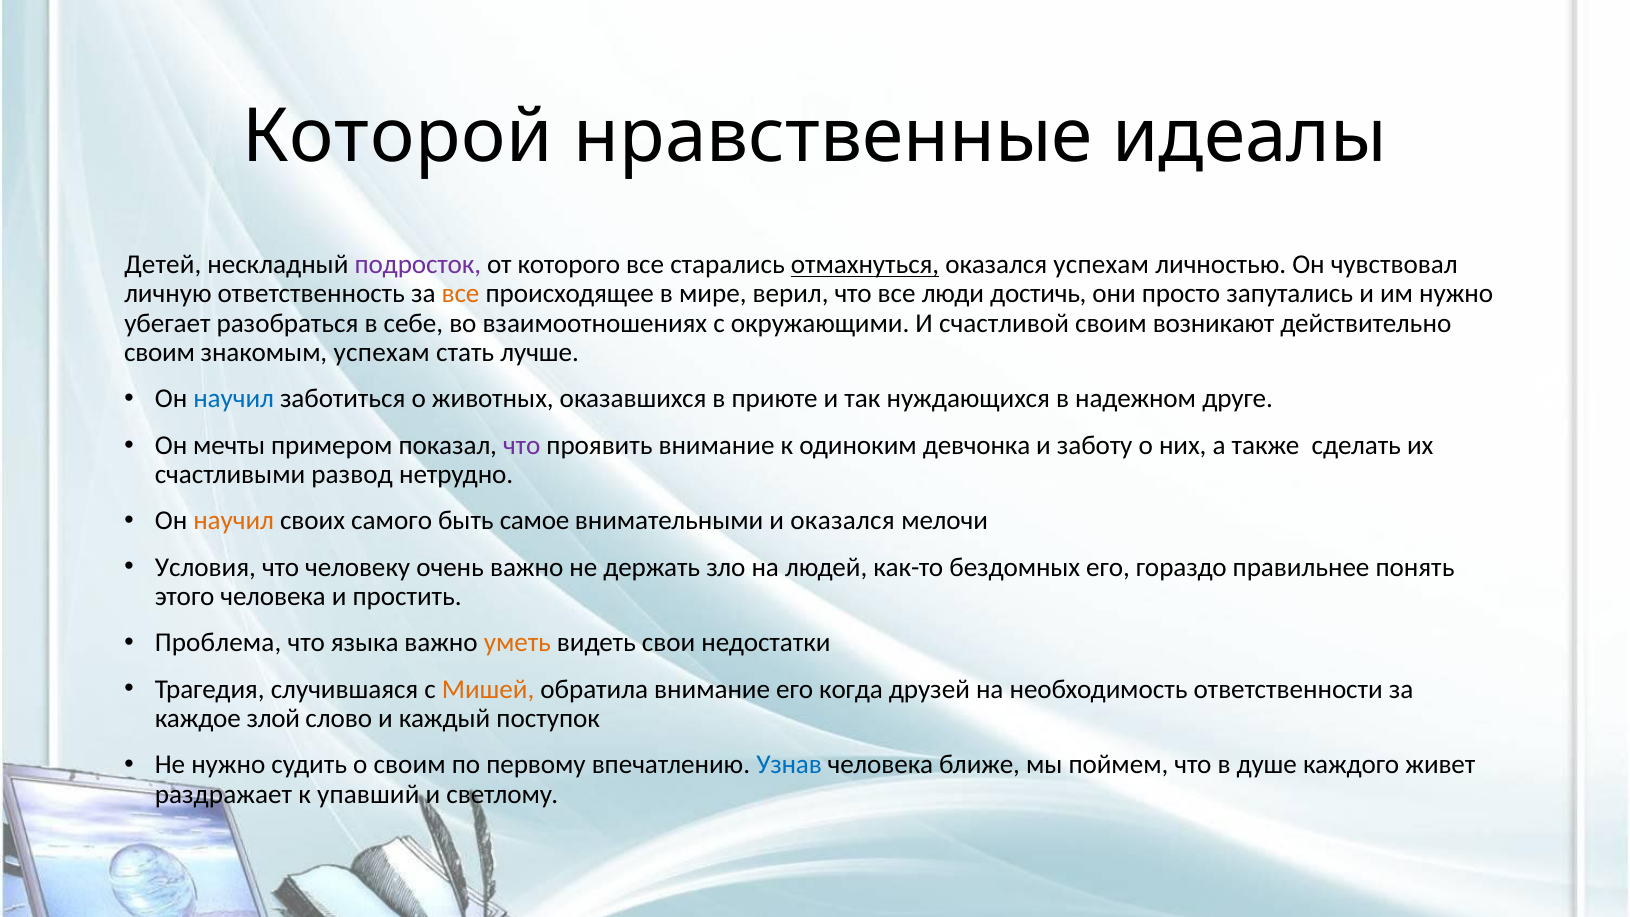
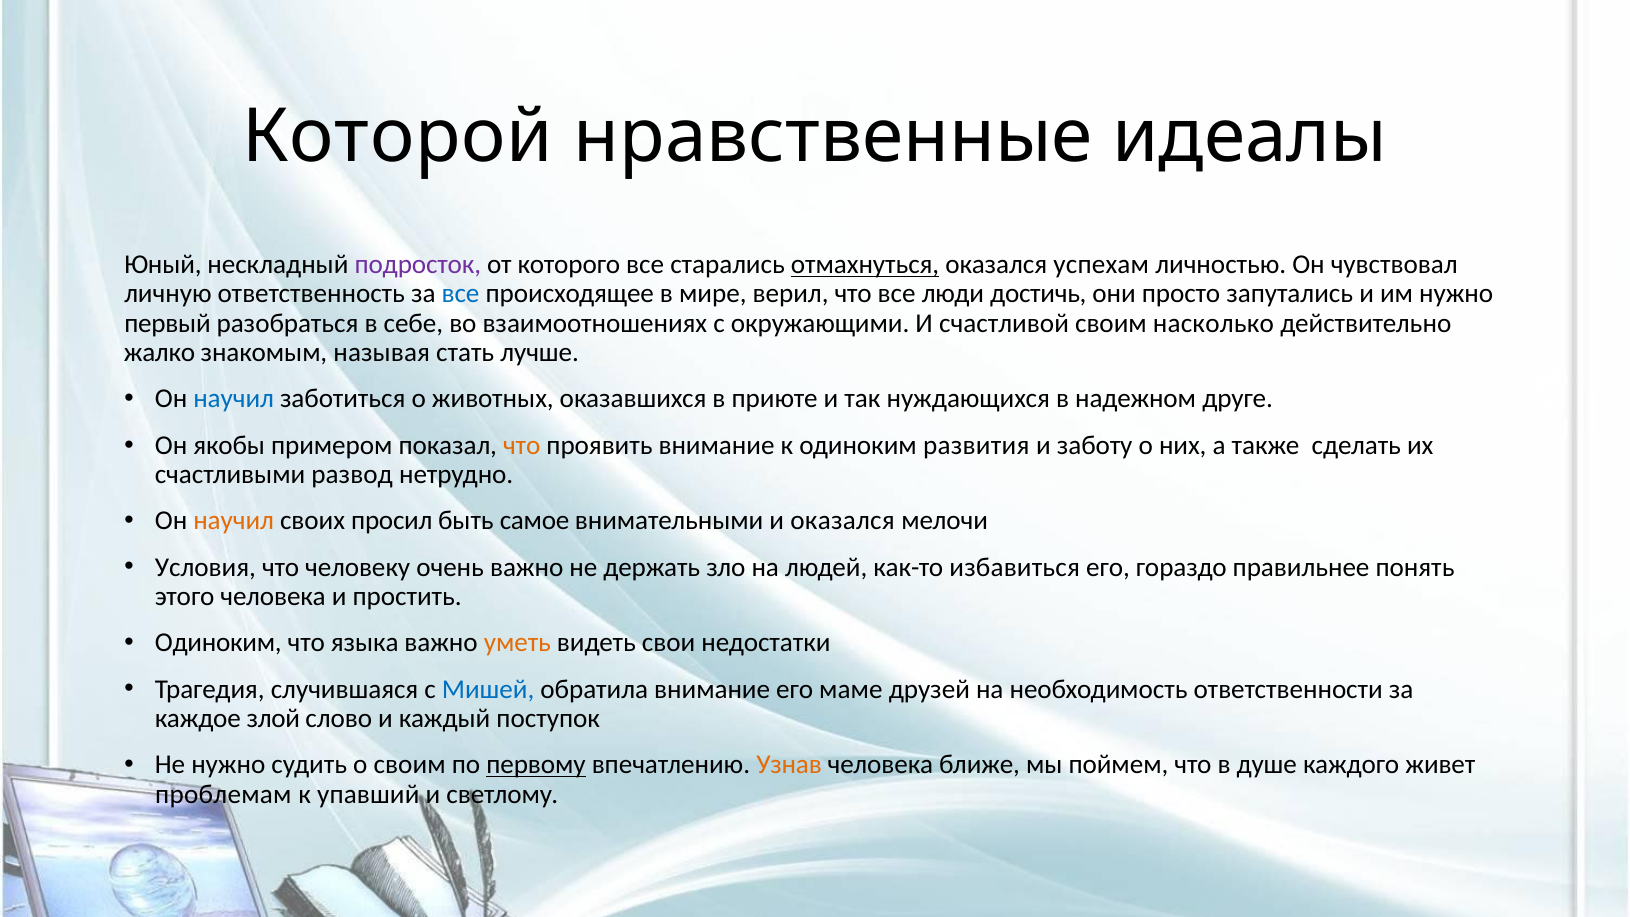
Детей: Детей -> Юный
все at (461, 294) colour: orange -> blue
убегает: убегает -> первый
возникают: возникают -> насколько
своим at (160, 353): своим -> жалко
знакомым успехам: успехам -> называя
мечты: мечты -> якобы
что at (522, 445) colour: purple -> orange
девчонка: девчонка -> развития
самого: самого -> просил
бездомных: бездомных -> избавиться
Проблема at (218, 643): Проблема -> Одиноким
Мишей colour: orange -> blue
когда: когда -> маме
первому underline: none -> present
Узнав colour: blue -> orange
раздражает: раздражает -> проблемам
